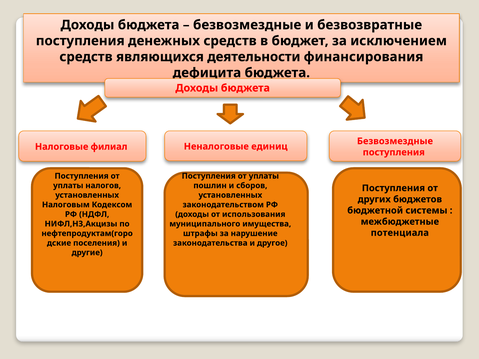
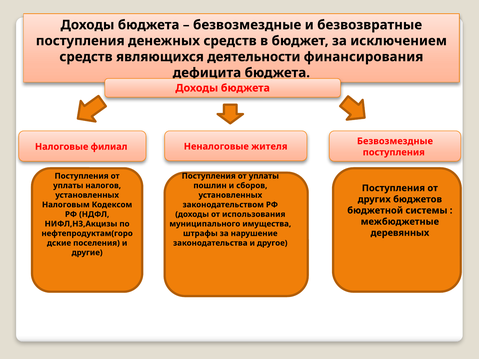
единиц: единиц -> жителя
потенциала: потенциала -> деревянных
